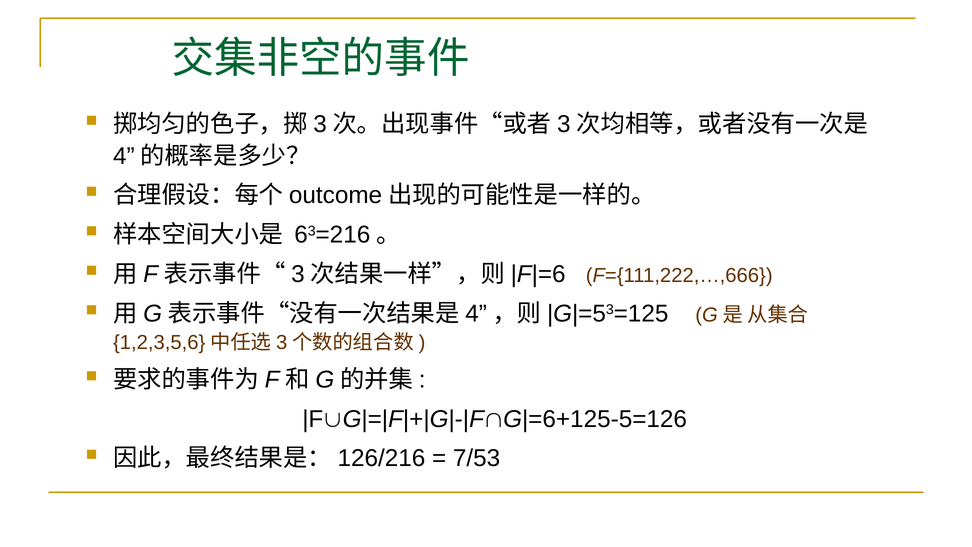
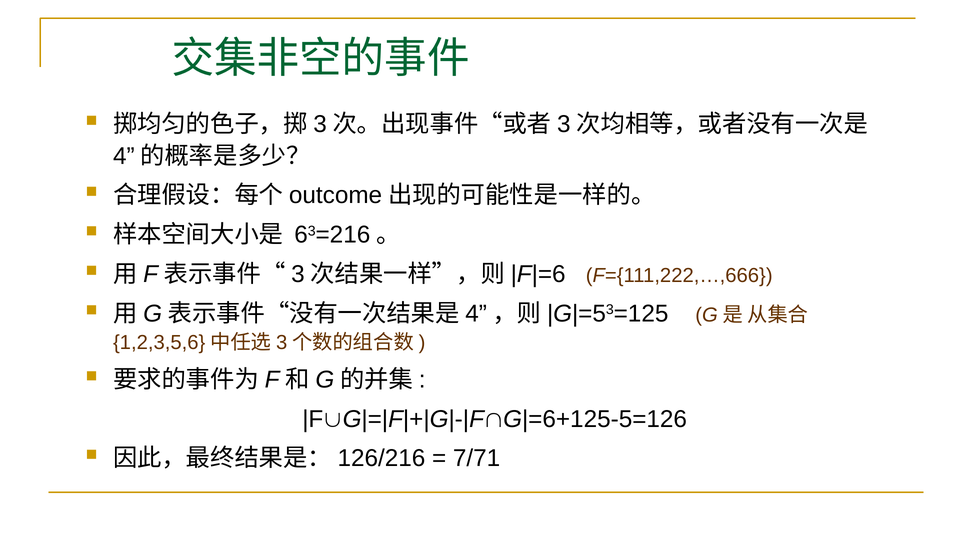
7/53: 7/53 -> 7/71
